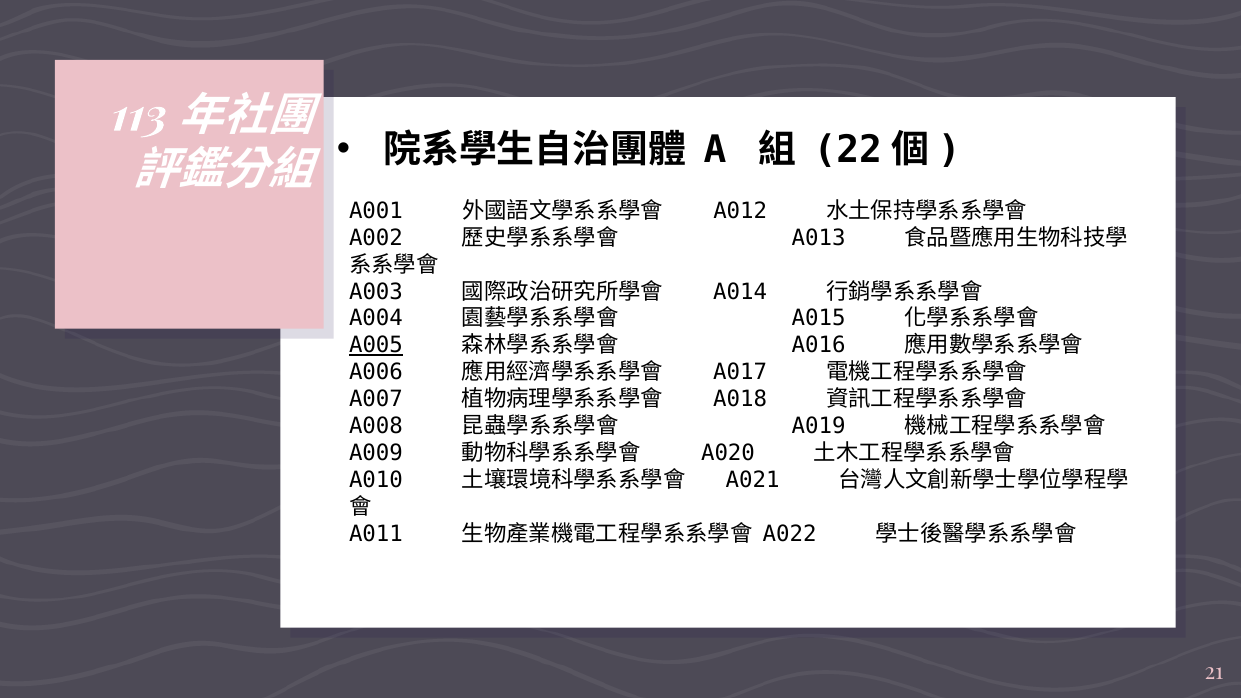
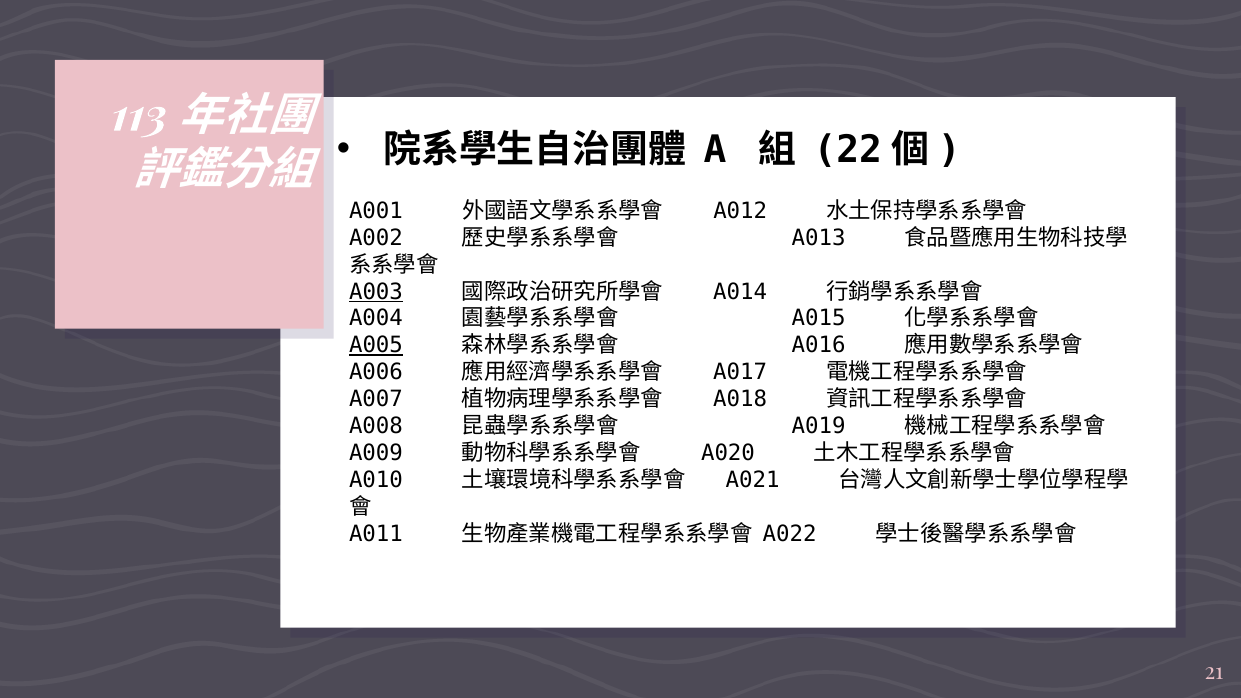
A003 underline: none -> present
